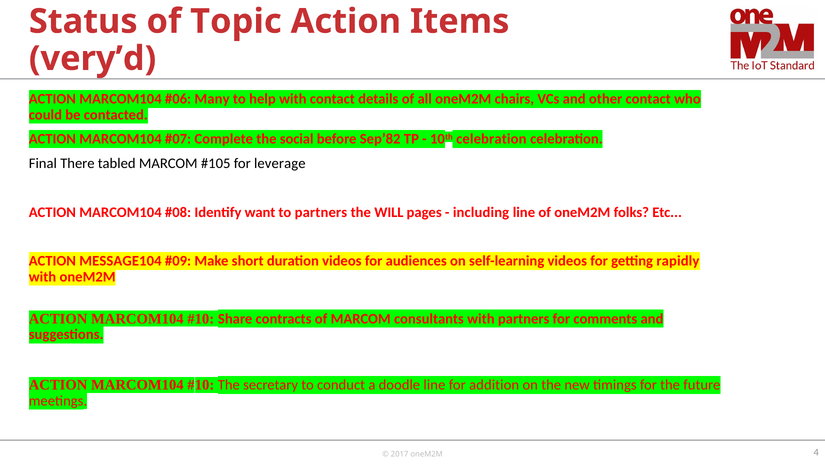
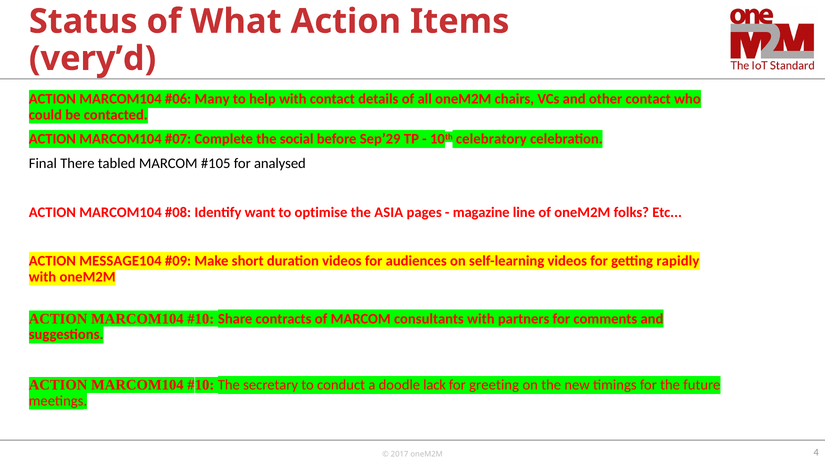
Topic: Topic -> What
Sep’82: Sep’82 -> Sep’29
10th celebration: celebration -> celebratory
leverage: leverage -> analysed
to partners: partners -> optimise
WILL: WILL -> ASIA
including: including -> magazine
doodle line: line -> lack
addition: addition -> greeting
